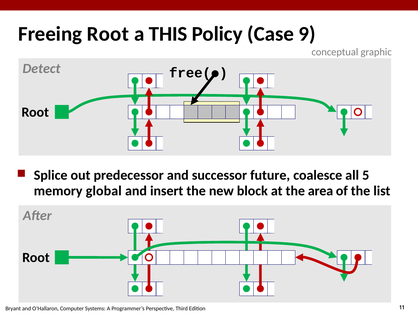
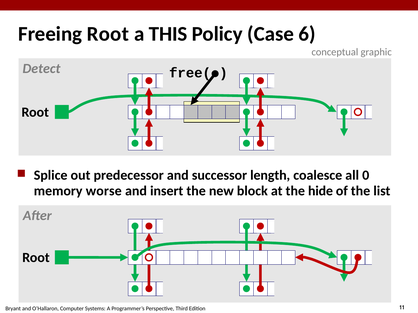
9: 9 -> 6
future: future -> length
5: 5 -> 0
global: global -> worse
area: area -> hide
